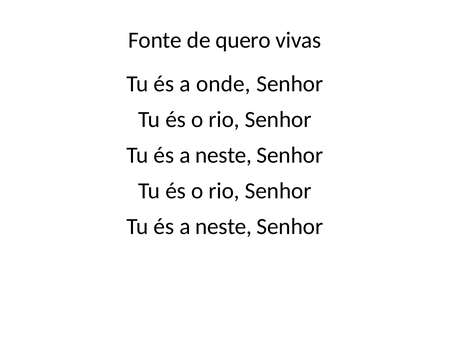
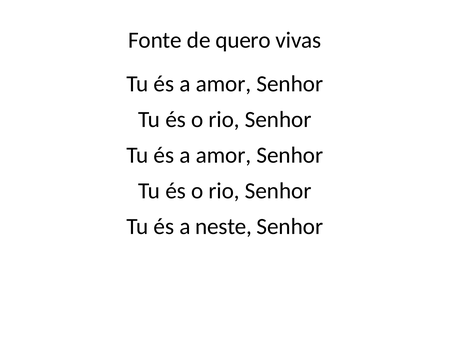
onde at (223, 84): onde -> amor
neste at (224, 155): neste -> amor
